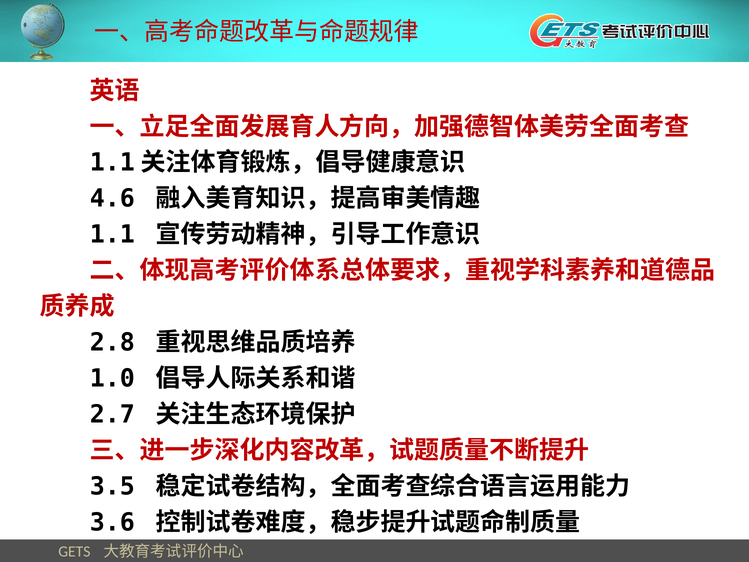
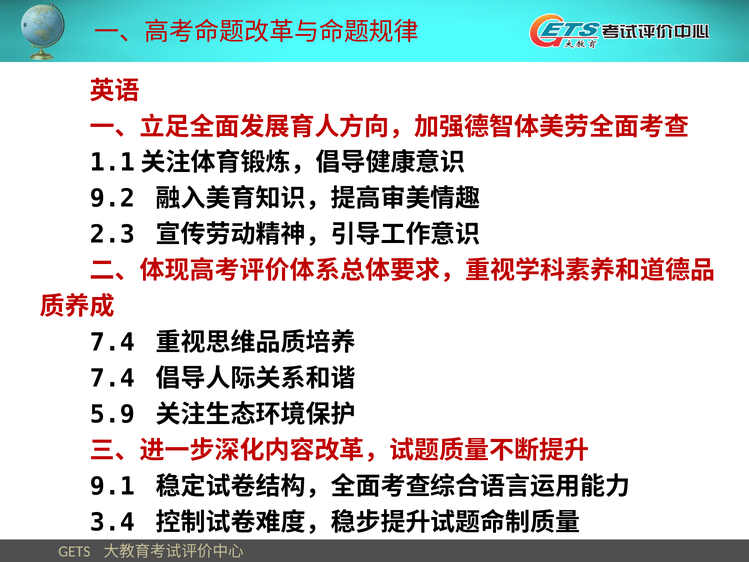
4.6: 4.6 -> 9.2
1.1: 1.1 -> 2.3
2.8 at (112, 342): 2.8 -> 7.4
1.0 at (112, 378): 1.0 -> 7.4
2.7: 2.7 -> 5.9
3.5: 3.5 -> 9.1
3.6: 3.6 -> 3.4
